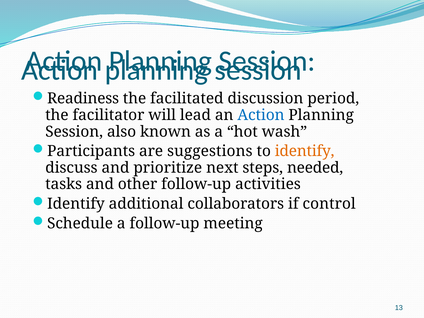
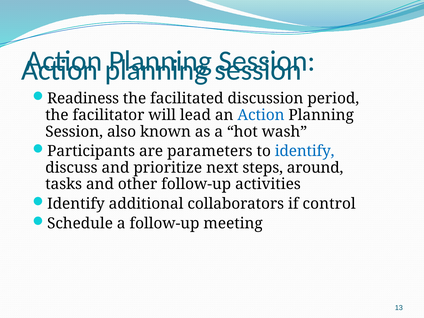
suggestions: suggestions -> parameters
identify at (305, 151) colour: orange -> blue
needed: needed -> around
